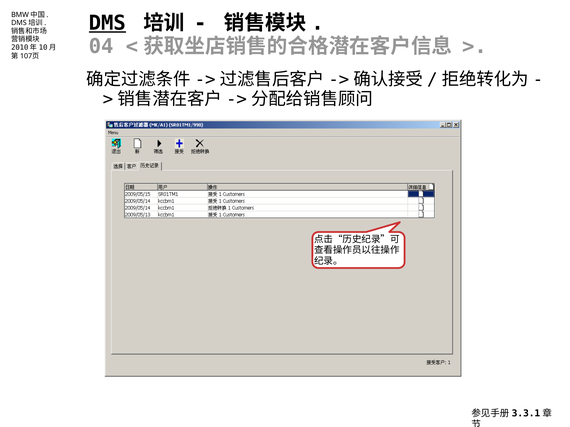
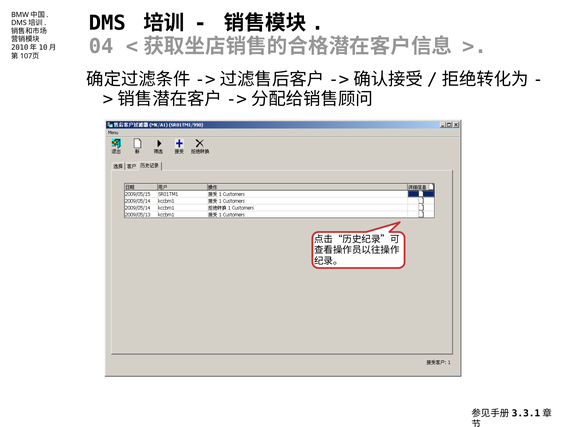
DMS underline: present -> none
